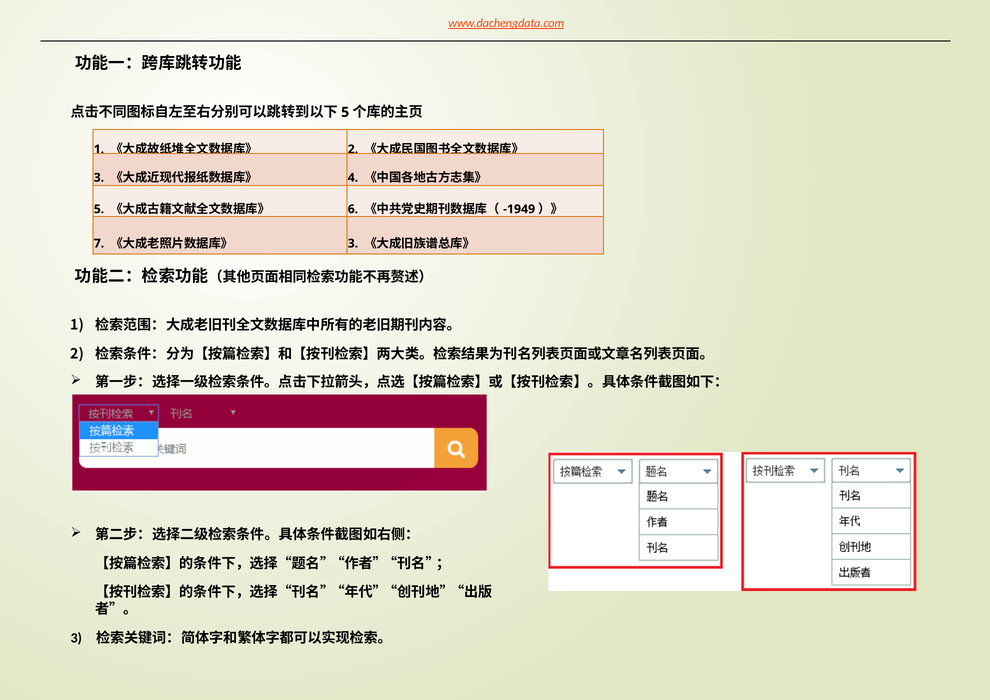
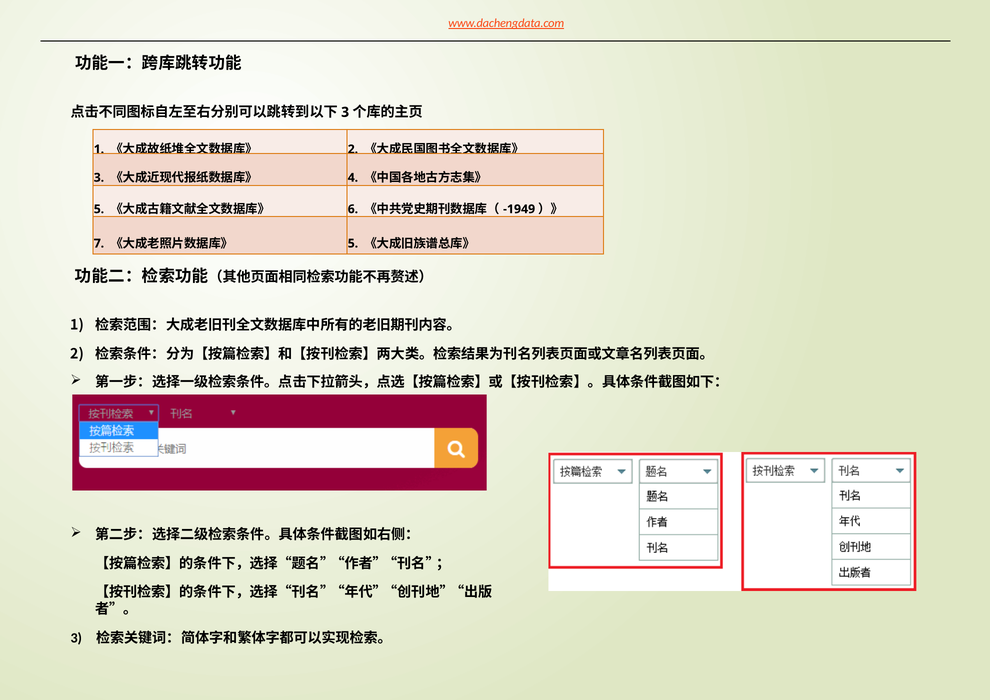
5 at (345, 112): 5 -> 3
3 at (353, 243): 3 -> 5
